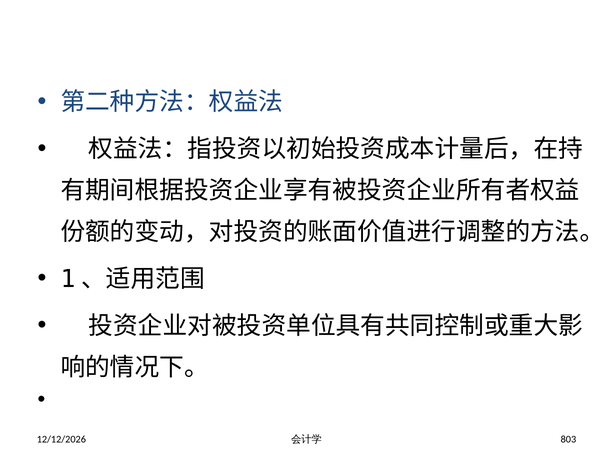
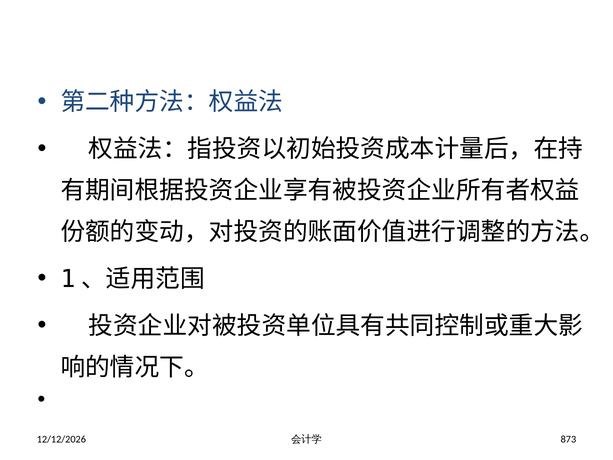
803: 803 -> 873
